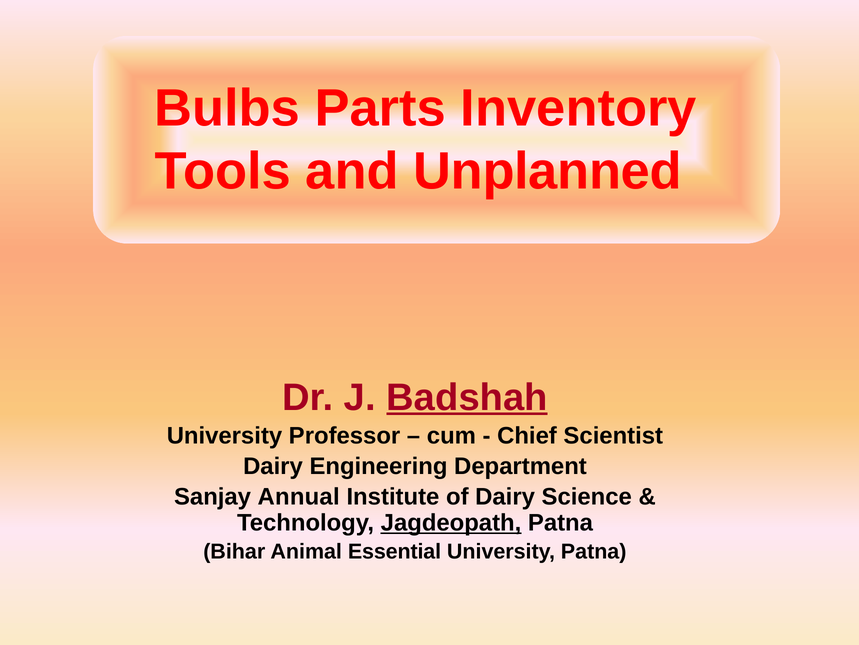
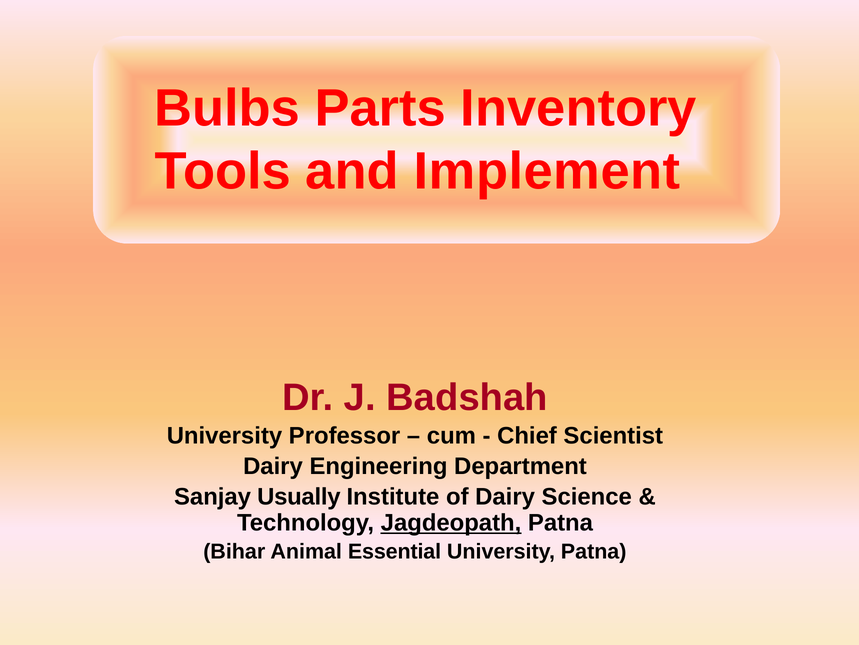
Unplanned: Unplanned -> Implement
Badshah underline: present -> none
Annual: Annual -> Usually
